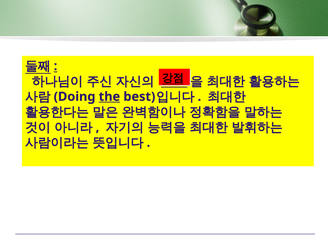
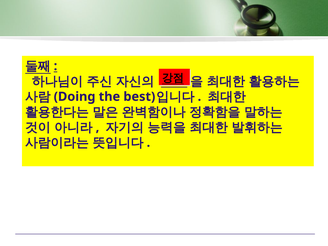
the underline: present -> none
